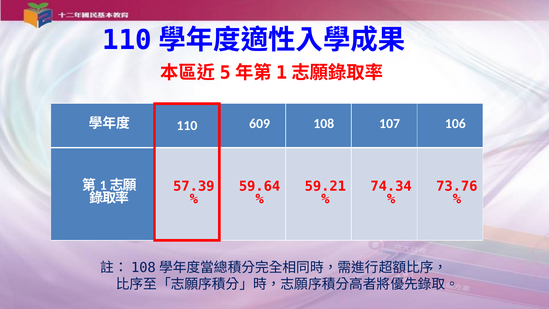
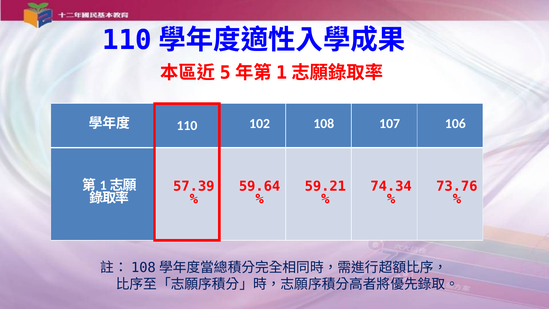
609: 609 -> 102
